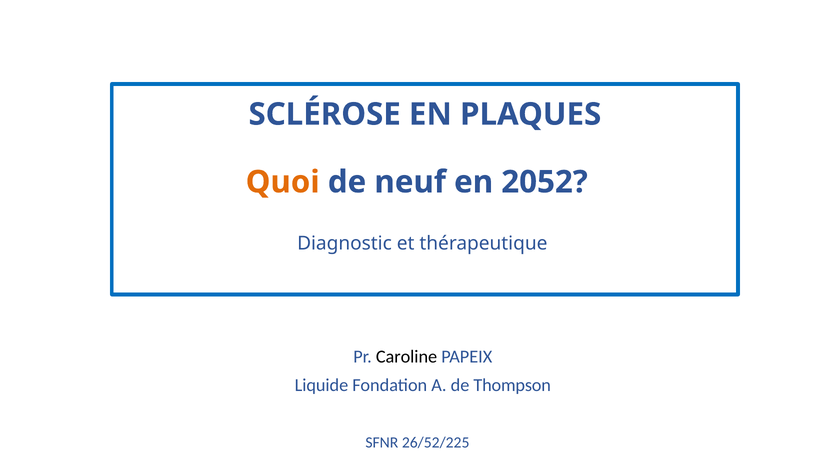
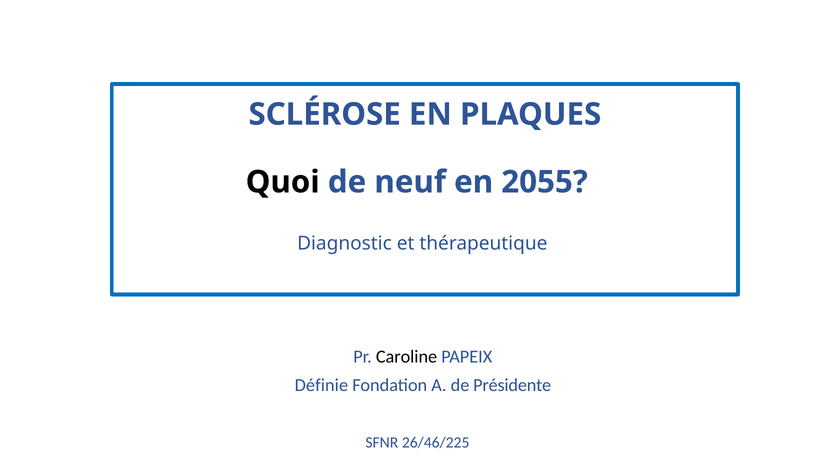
Quoi colour: orange -> black
2052: 2052 -> 2055
Liquide: Liquide -> Définie
Thompson: Thompson -> Présidente
26/52/225: 26/52/225 -> 26/46/225
